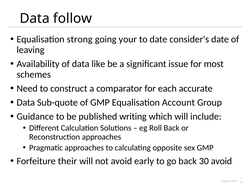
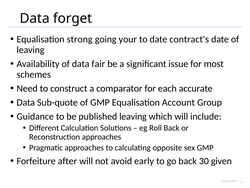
follow: follow -> forget
consider's: consider's -> contract's
like: like -> fair
published writing: writing -> leaving
their: their -> after
30 avoid: avoid -> given
